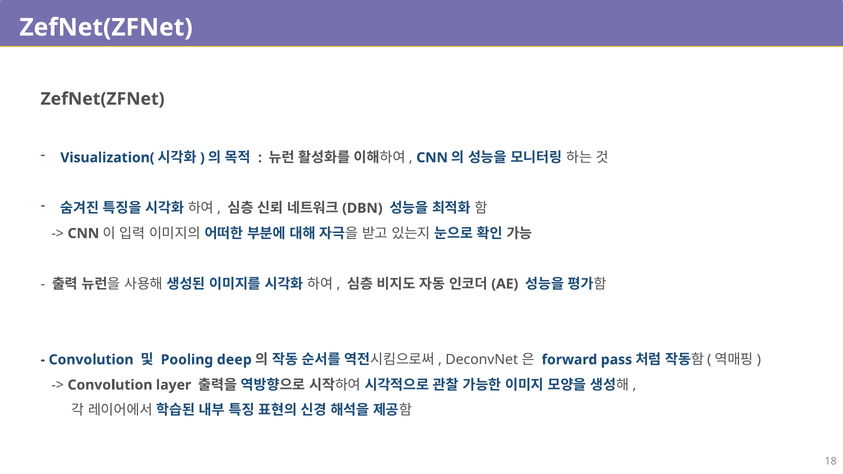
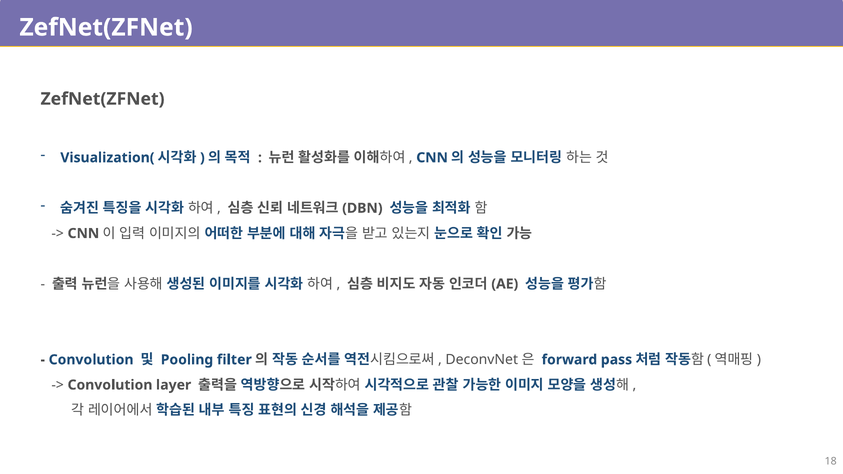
deep: deep -> filter
